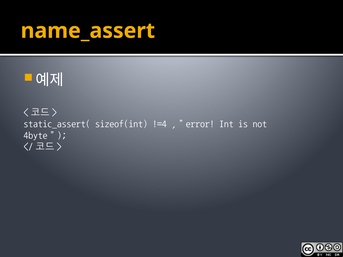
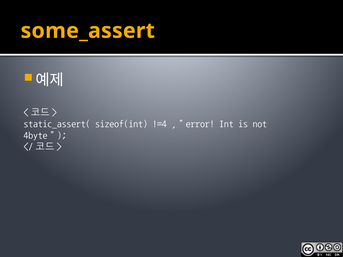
name_assert: name_assert -> some_assert
